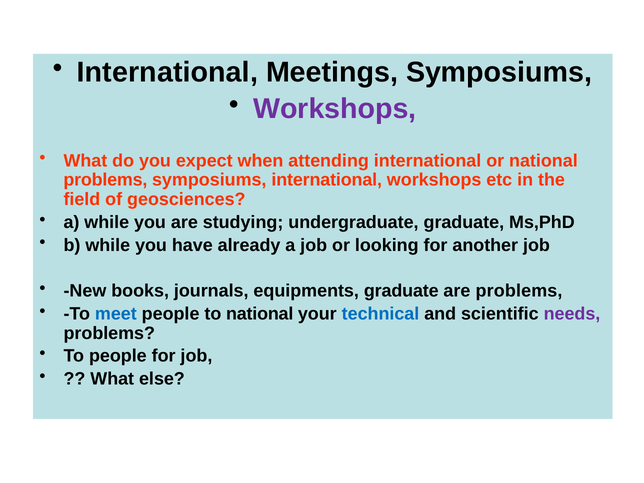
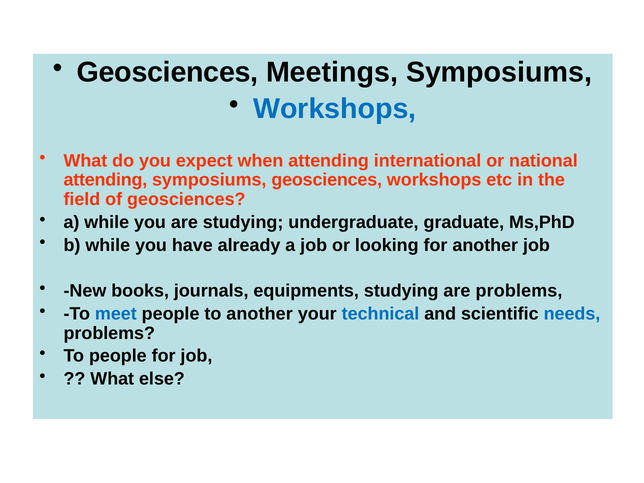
International at (167, 72): International -> Geosciences
Workshops at (335, 109) colour: purple -> blue
problems at (105, 180): problems -> attending
symposiums international: international -> geosciences
equipments graduate: graduate -> studying
to national: national -> another
needs colour: purple -> blue
